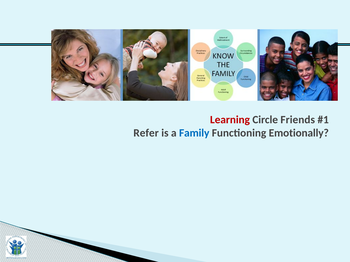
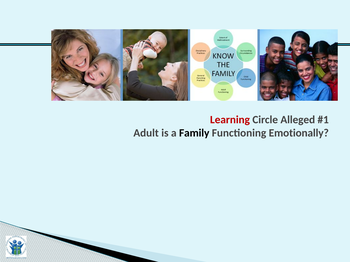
Friends: Friends -> Alleged
Refer: Refer -> Adult
Family colour: blue -> black
